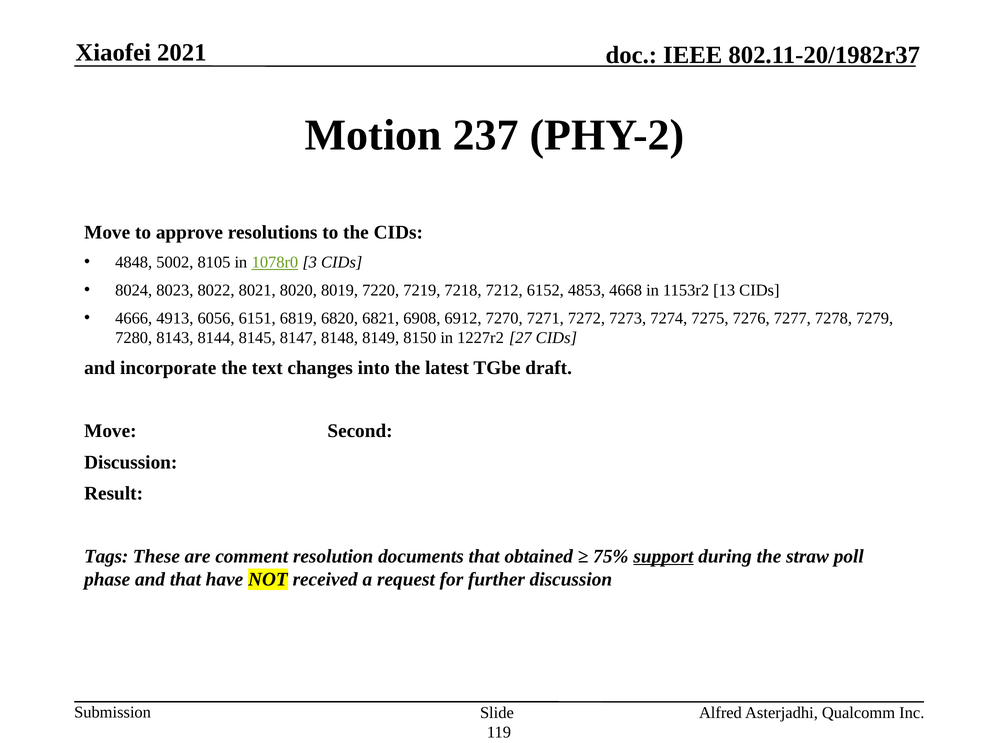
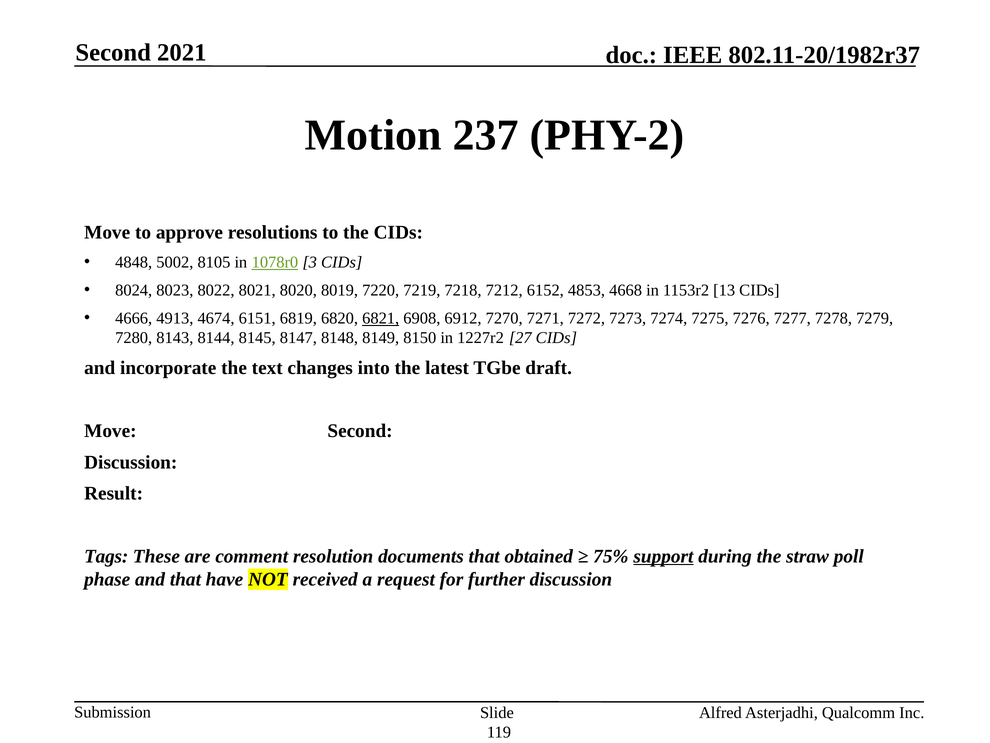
Xiaofei at (113, 52): Xiaofei -> Second
6056: 6056 -> 4674
6821 underline: none -> present
